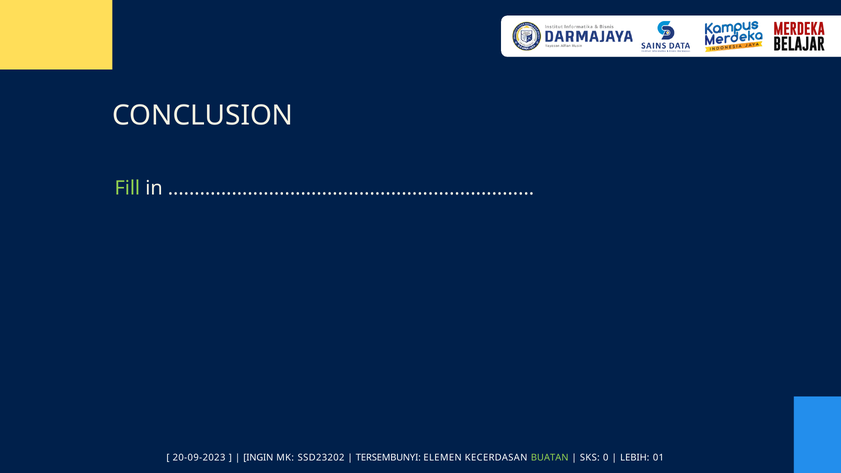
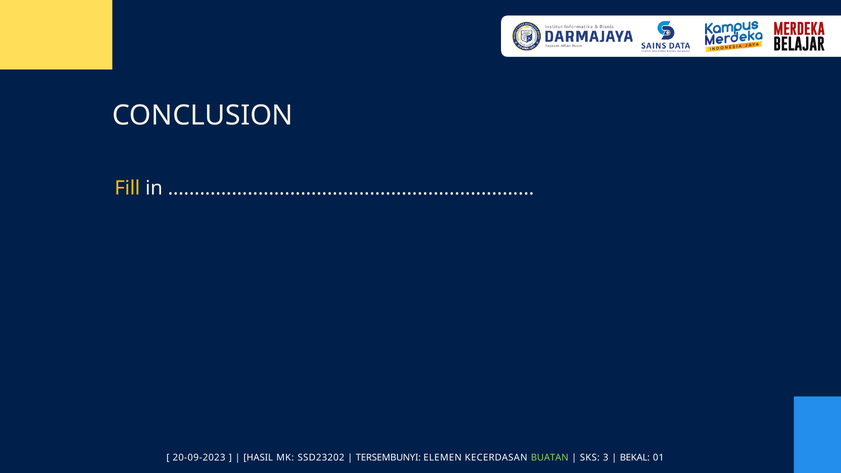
Fill colour: light green -> yellow
INGIN: INGIN -> HASIL
0: 0 -> 3
LEBIH: LEBIH -> BEKAL
